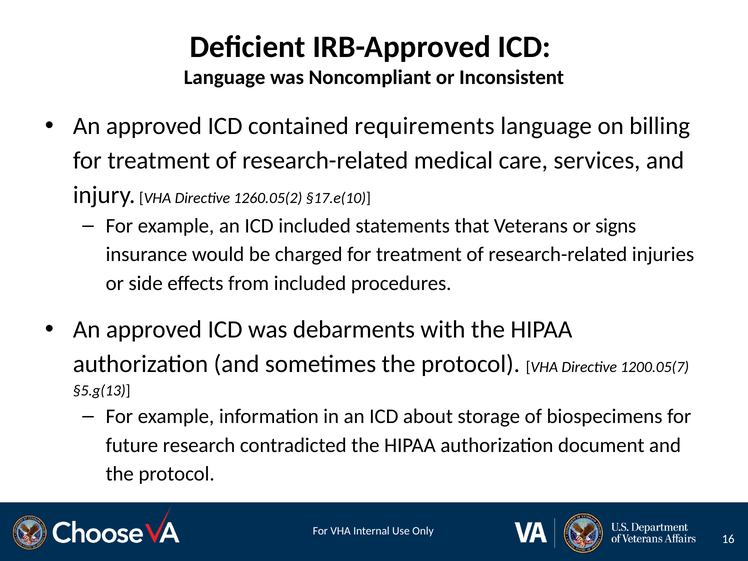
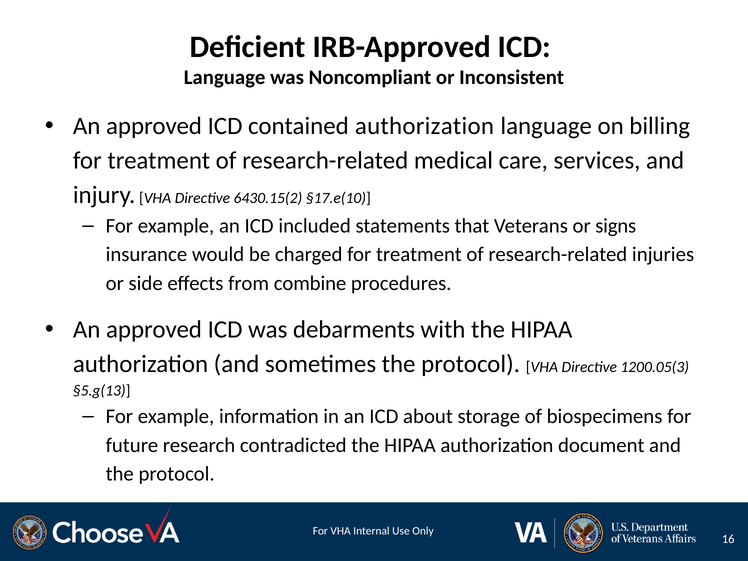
contained requirements: requirements -> authorization
1260.05(2: 1260.05(2 -> 6430.15(2
from included: included -> combine
1200.05(7: 1200.05(7 -> 1200.05(3
